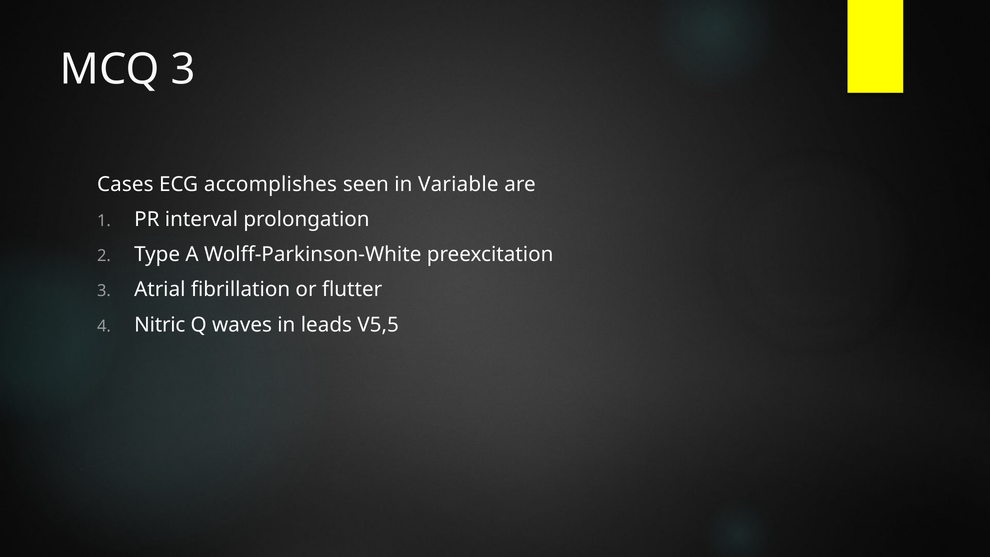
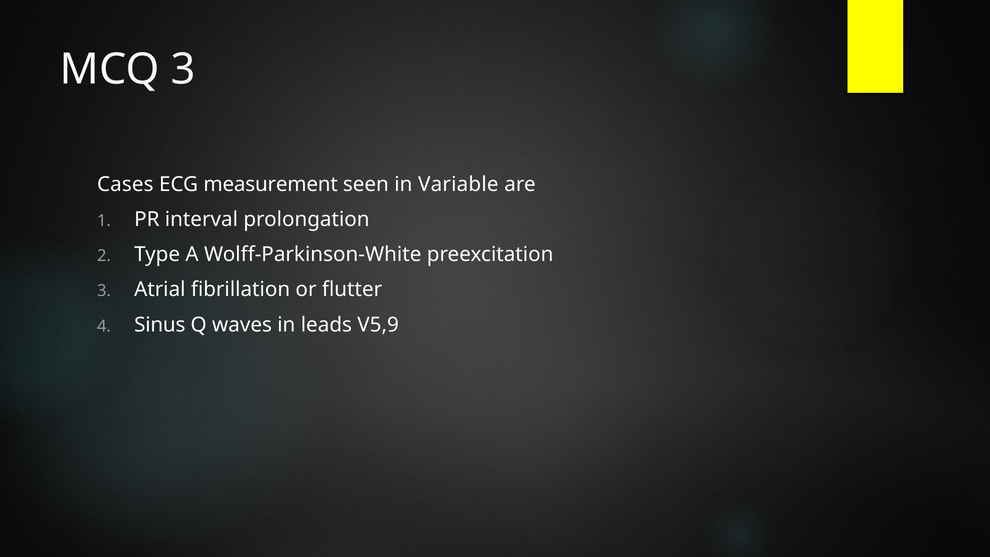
accomplishes: accomplishes -> measurement
Nitric: Nitric -> Sinus
V5,5: V5,5 -> V5,9
